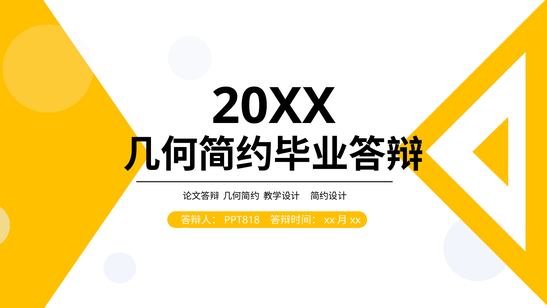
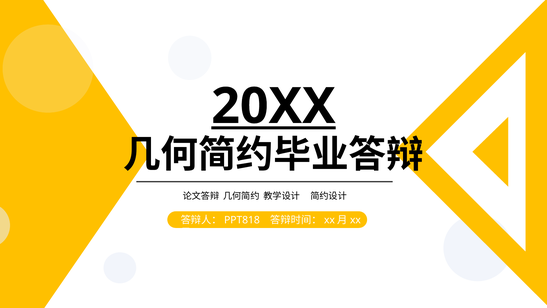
20XX underline: none -> present
